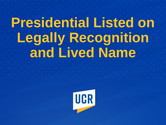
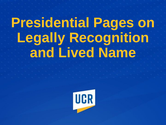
Listed: Listed -> Pages
